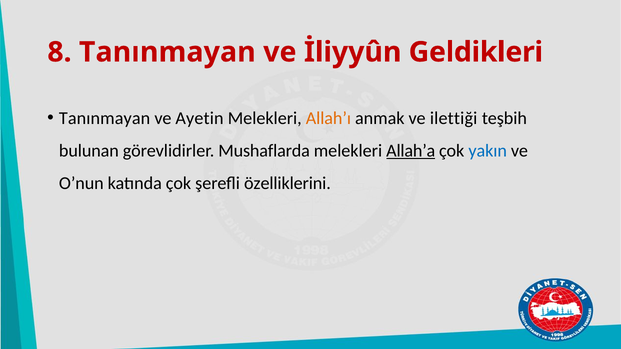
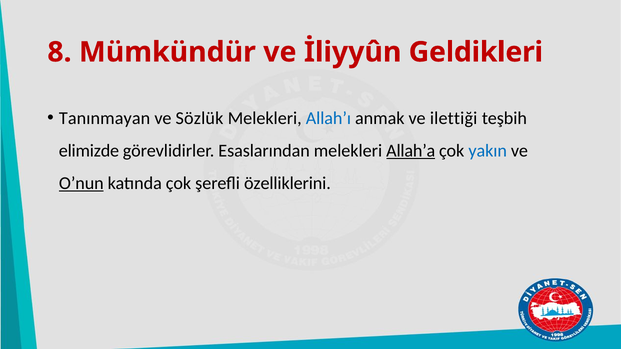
8 Tanınmayan: Tanınmayan -> Mümkündür
Ayetin: Ayetin -> Sözlük
Allah’ı colour: orange -> blue
bulunan: bulunan -> elimizde
Mushaflarda: Mushaflarda -> Esaslarından
O’nun underline: none -> present
